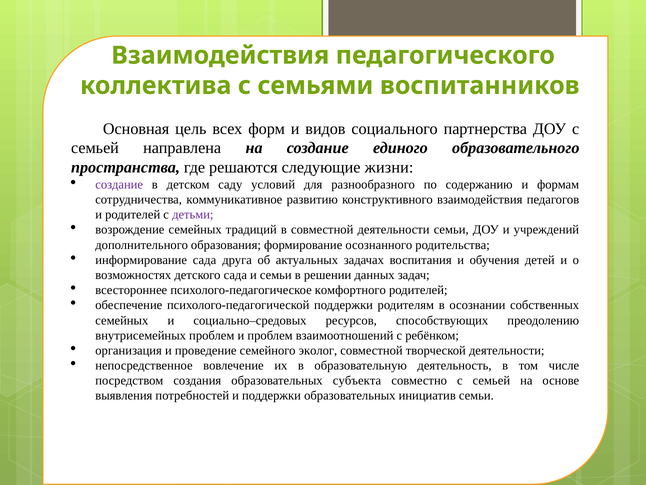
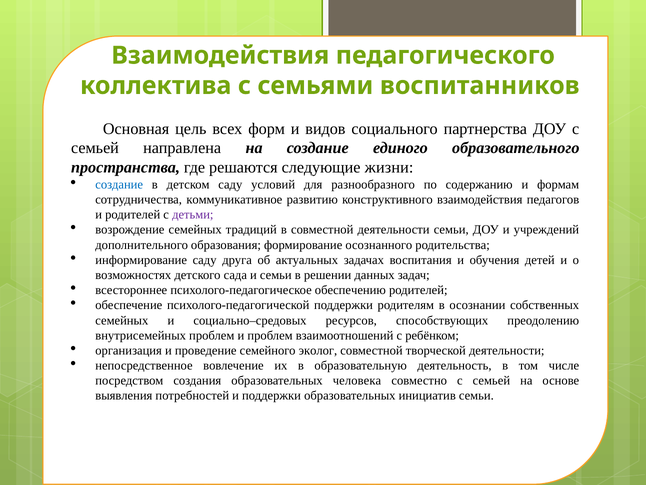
создание at (119, 184) colour: purple -> blue
информирование сада: сада -> саду
комфортного: комфортного -> обеспечению
субъекта: субъекта -> человека
